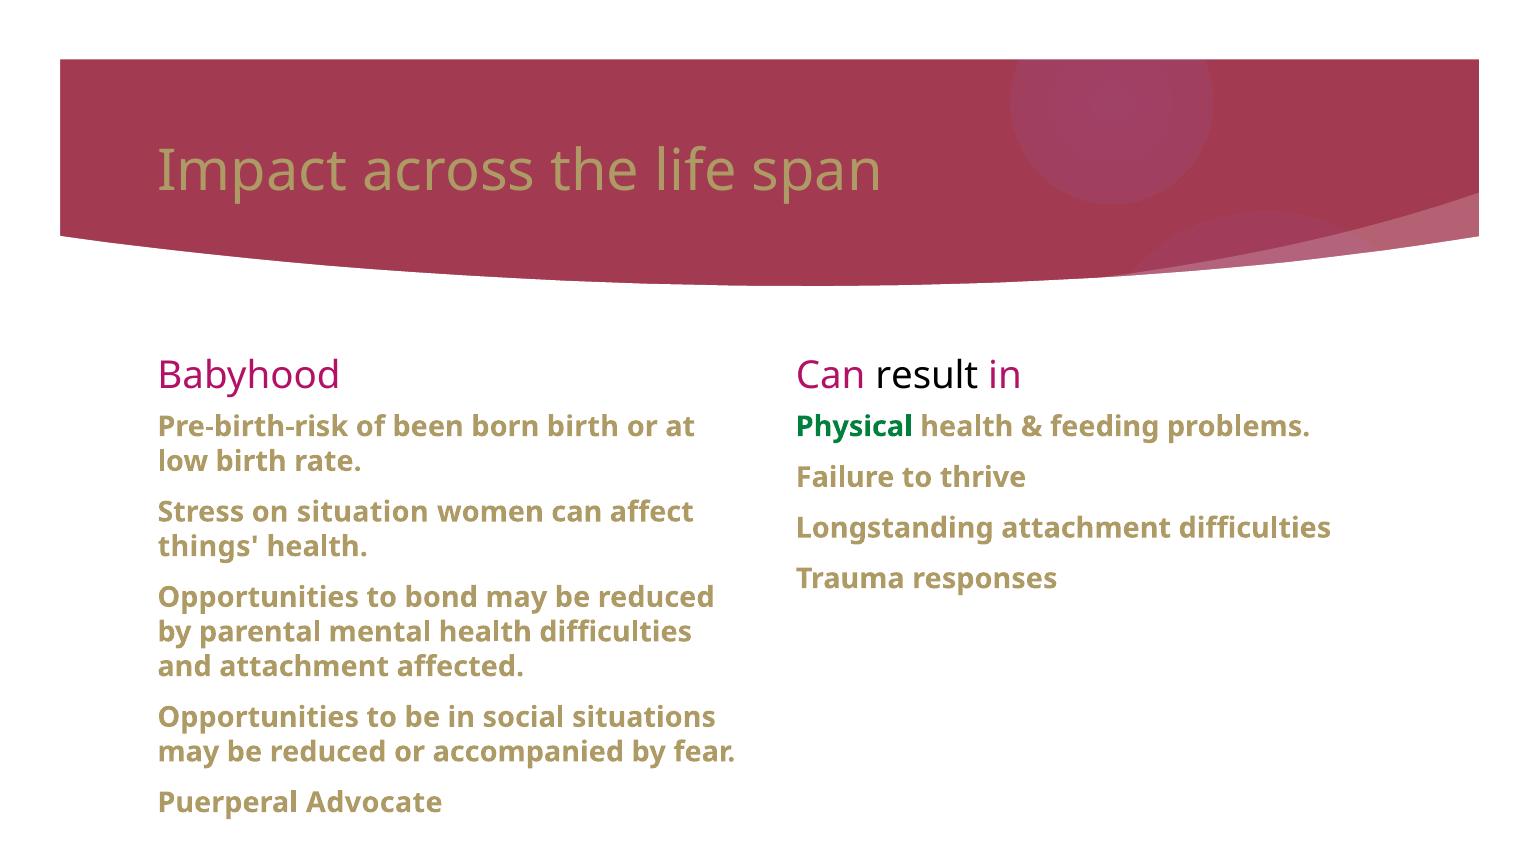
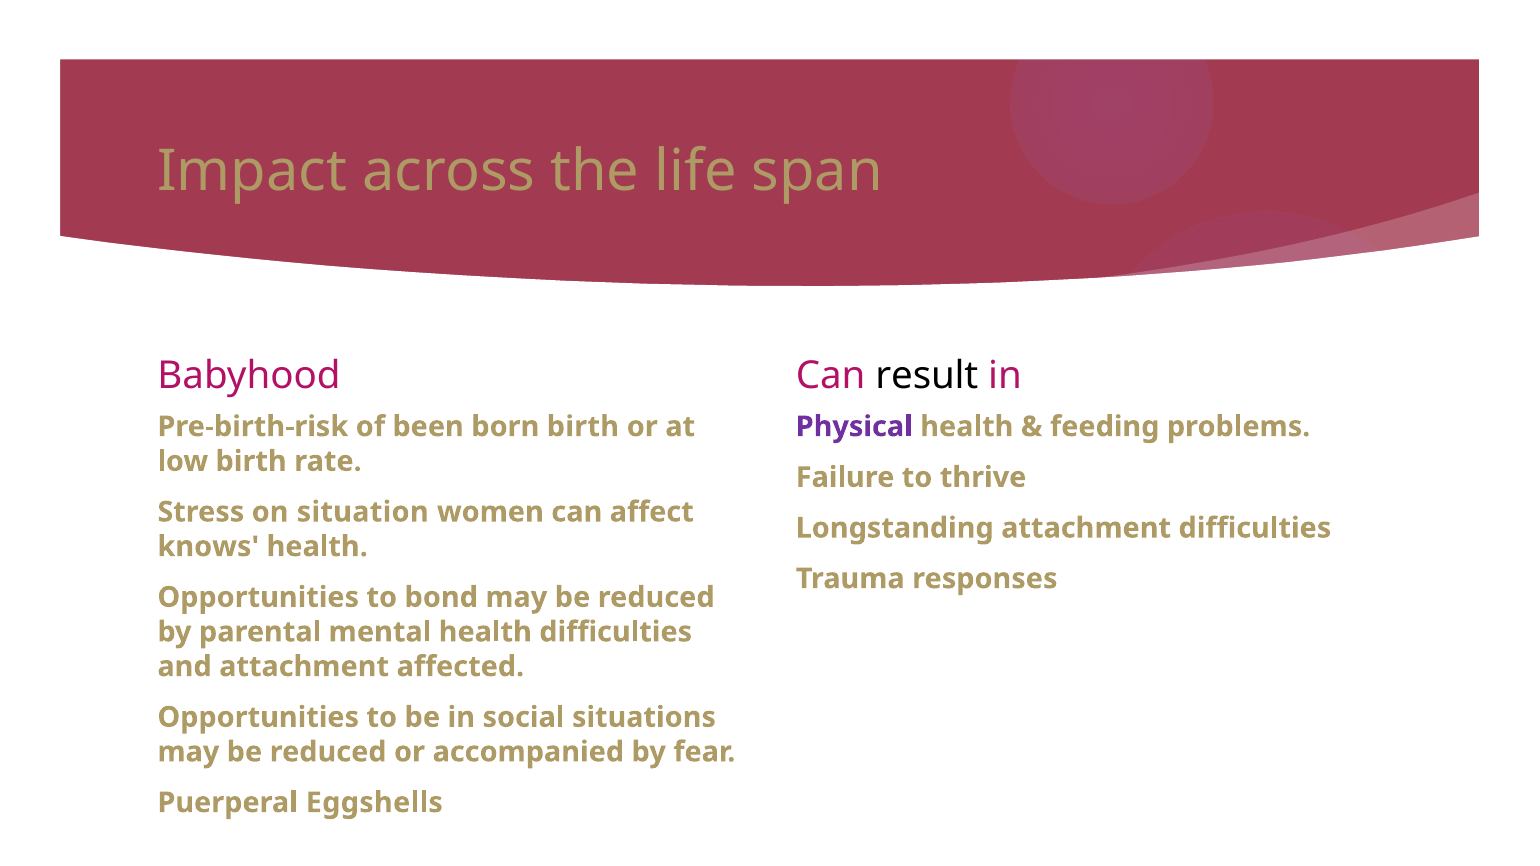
Physical colour: green -> purple
things: things -> knows
Advocate: Advocate -> Eggshells
